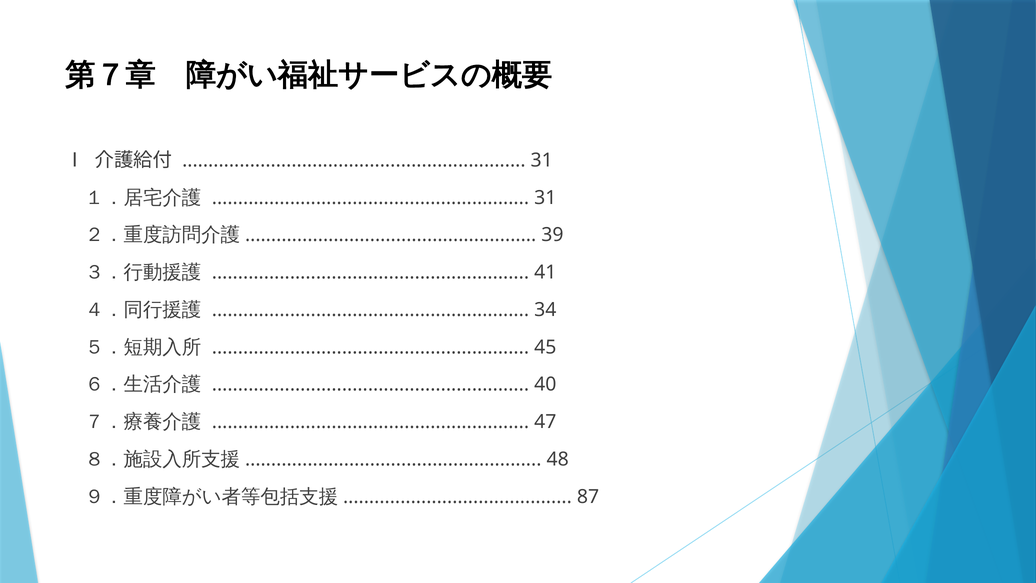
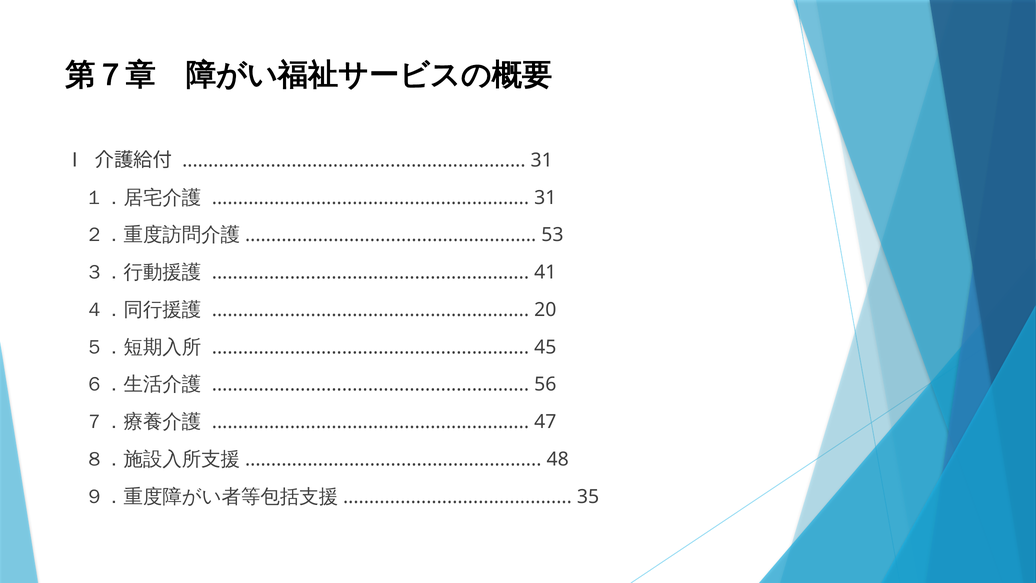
39: 39 -> 53
34: 34 -> 20
40: 40 -> 56
87: 87 -> 35
